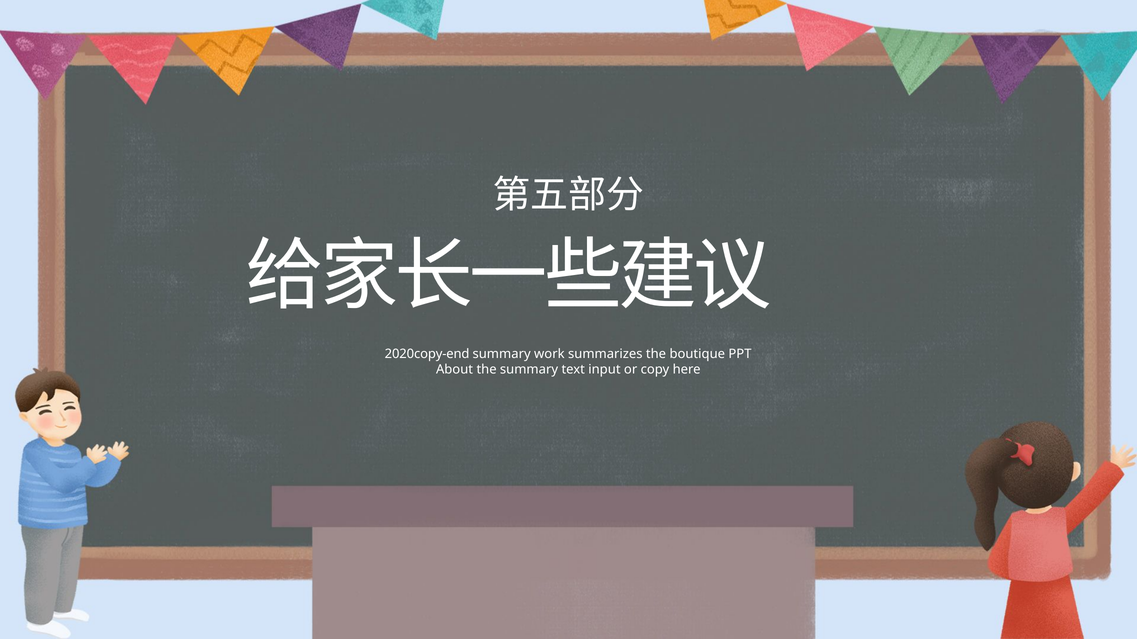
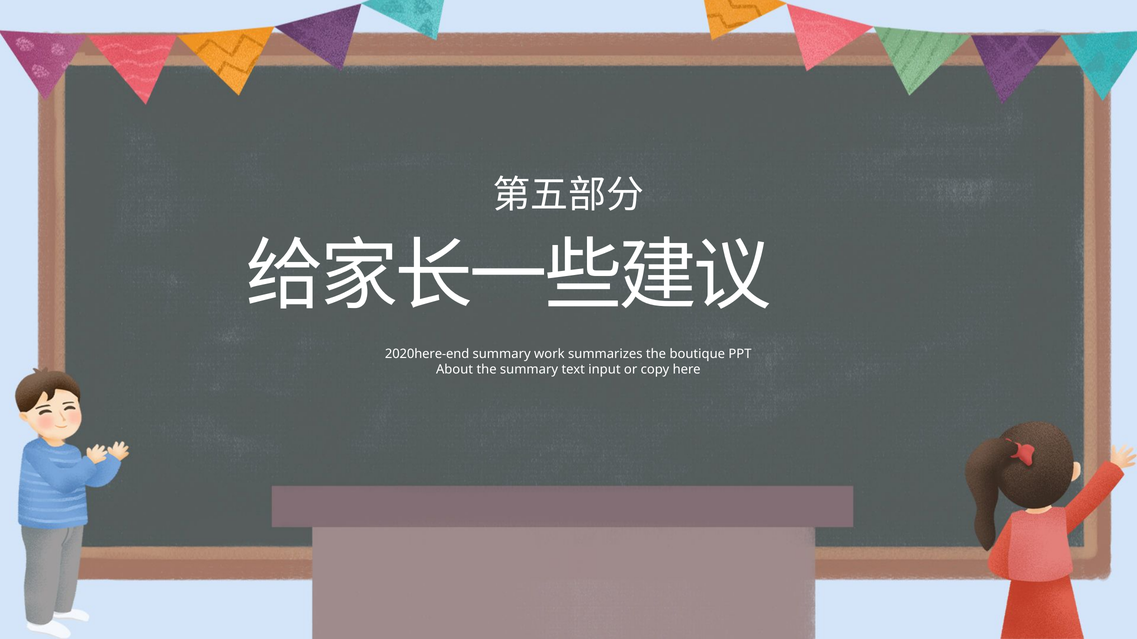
2020copy-end: 2020copy-end -> 2020here-end
